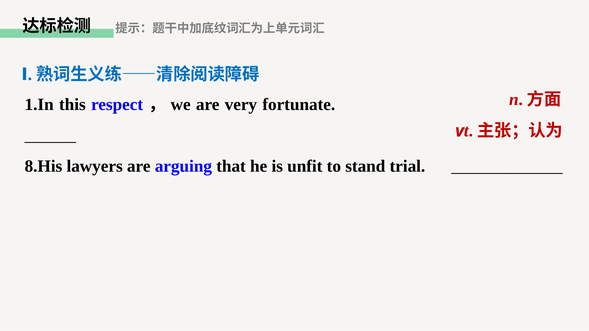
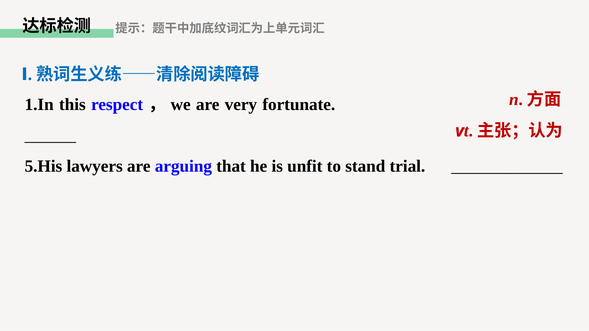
8.His: 8.His -> 5.His
